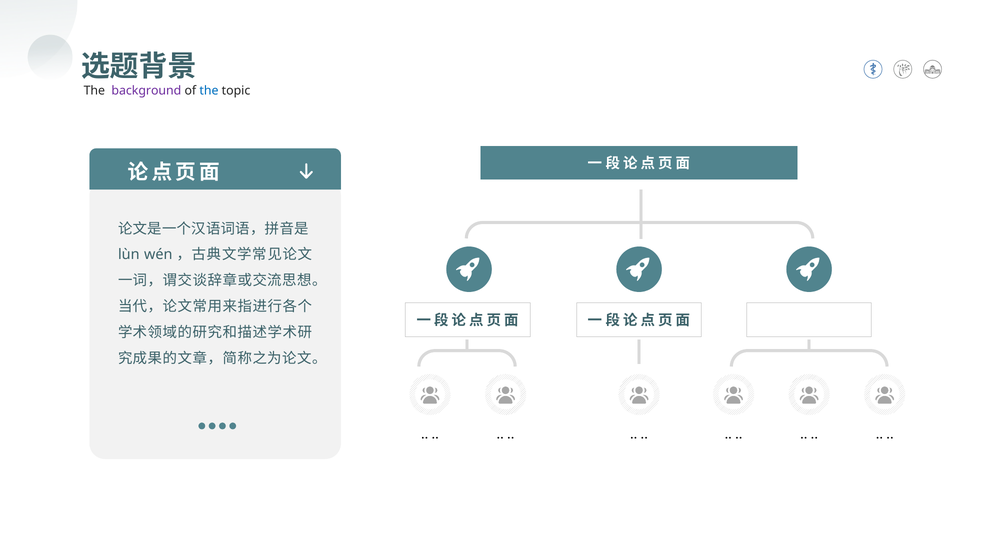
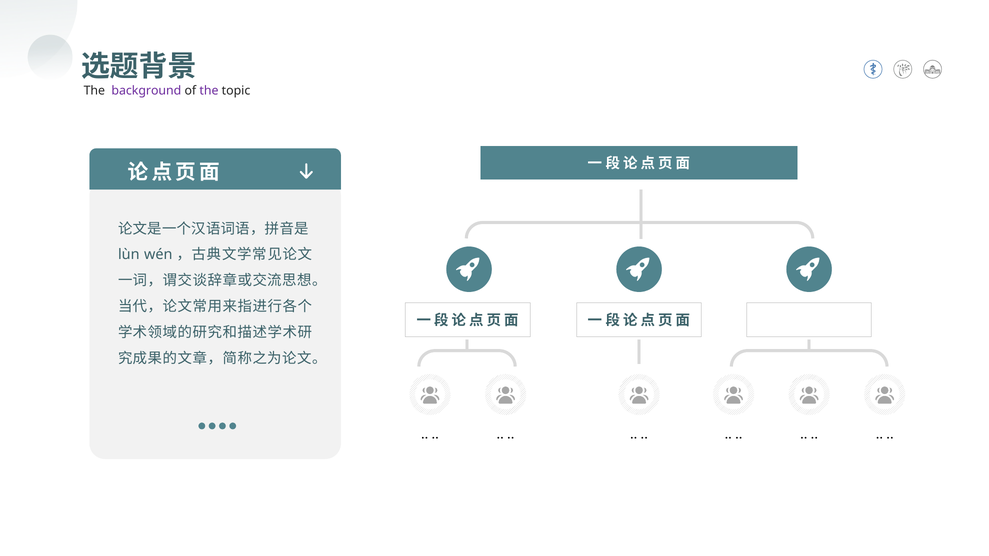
the at (209, 91) colour: blue -> purple
